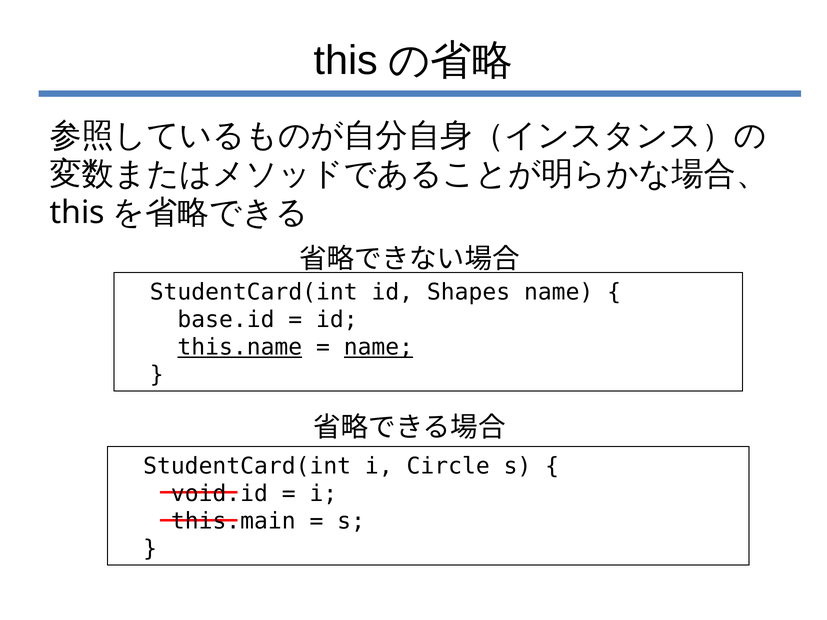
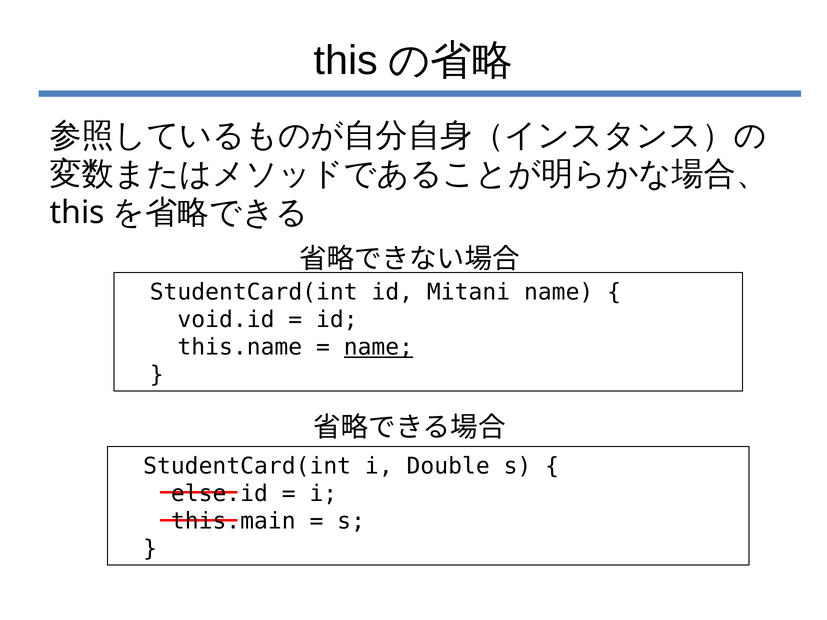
Shapes: Shapes -> Mitani
base.id: base.id -> void.id
this.name underline: present -> none
Circle: Circle -> Double
void.id: void.id -> else.id
